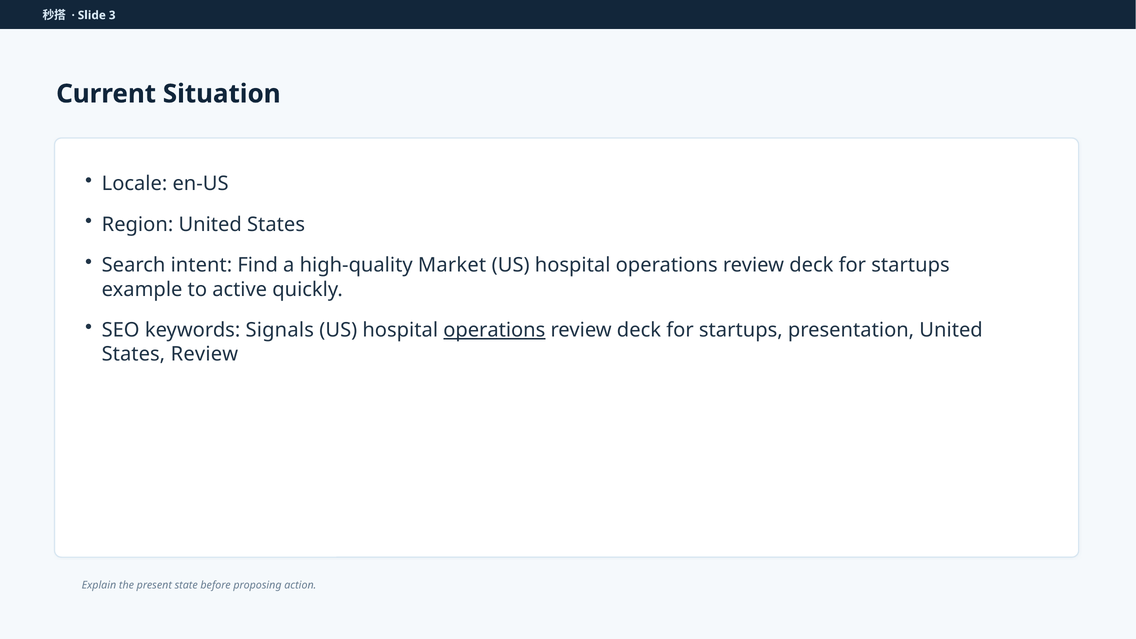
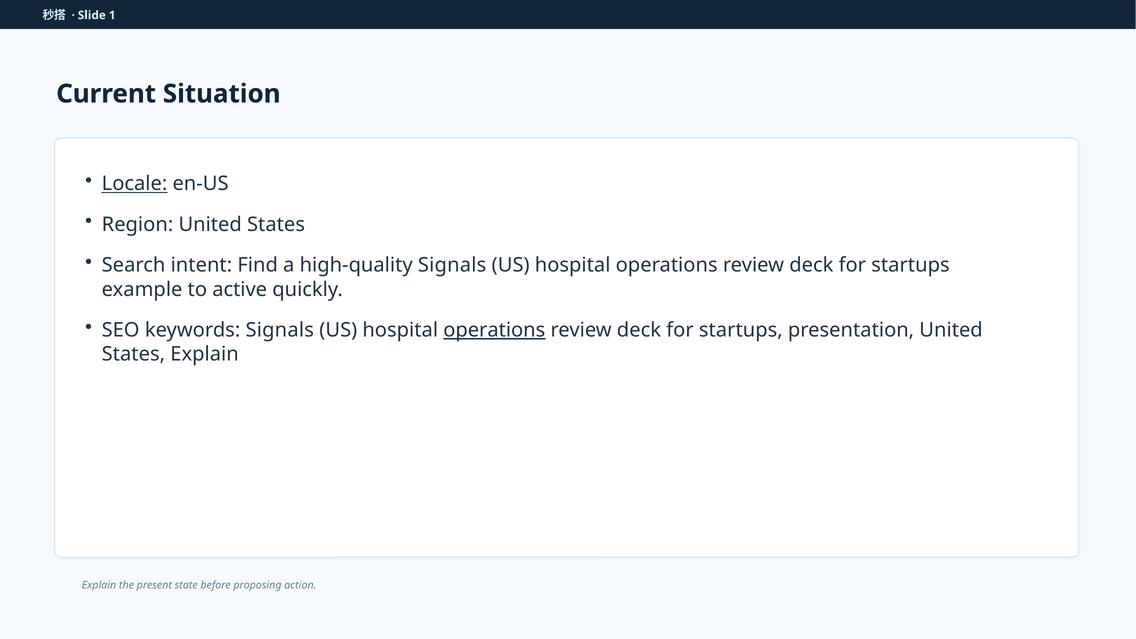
3: 3 -> 1
Locale underline: none -> present
high-quality Market: Market -> Signals
States Review: Review -> Explain
